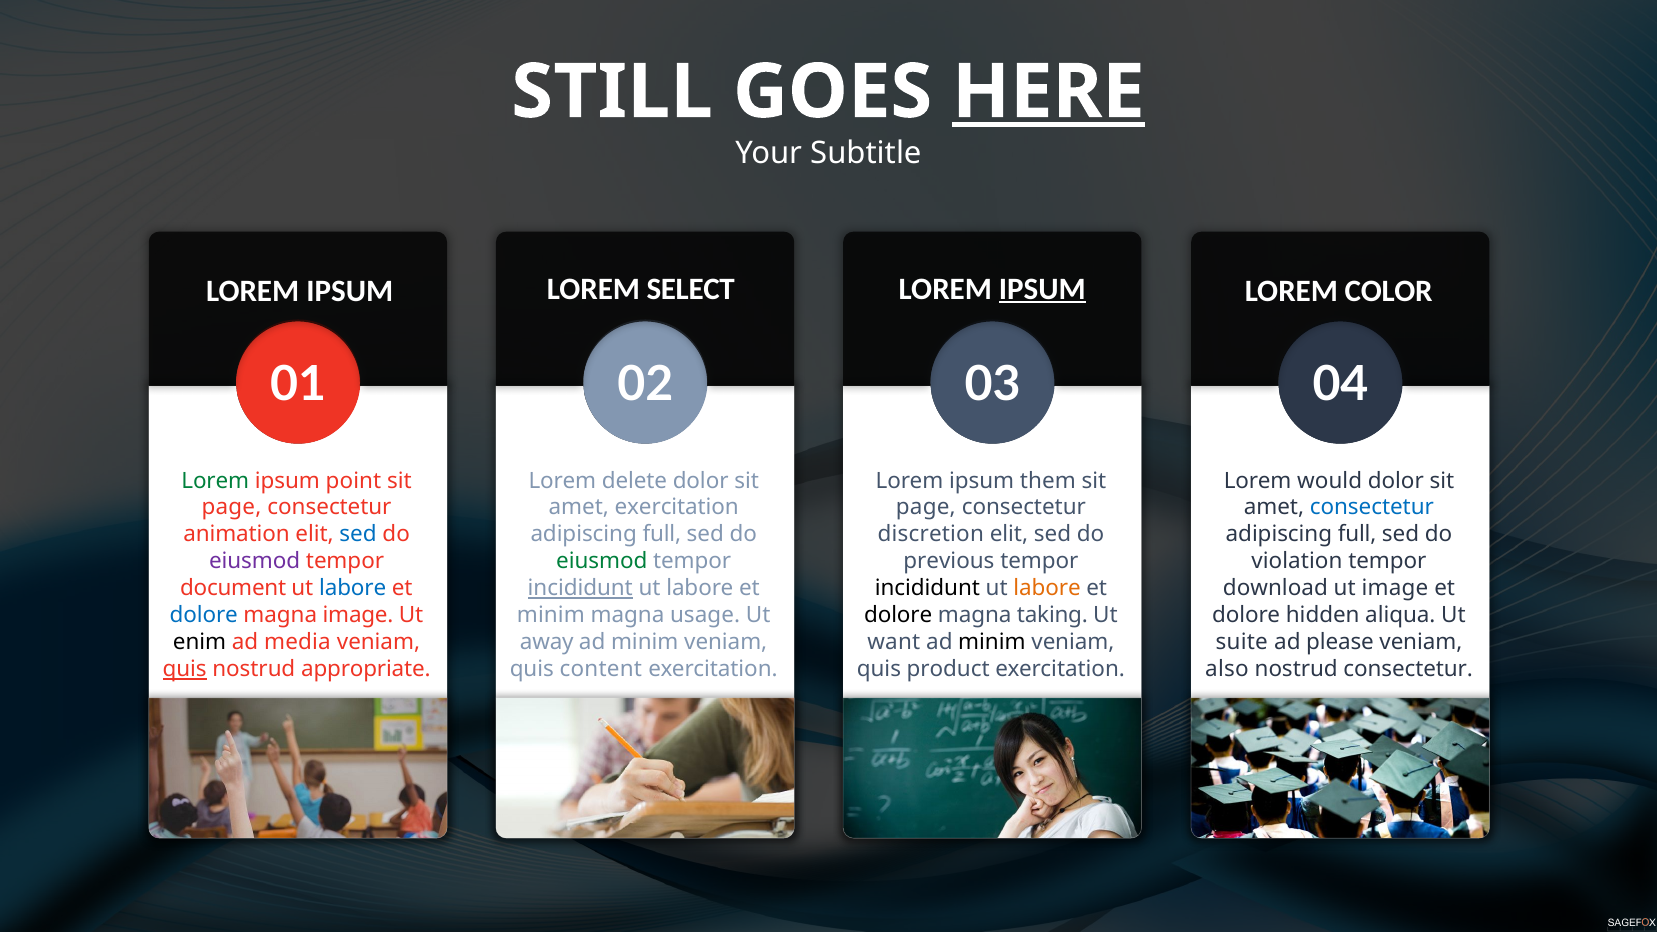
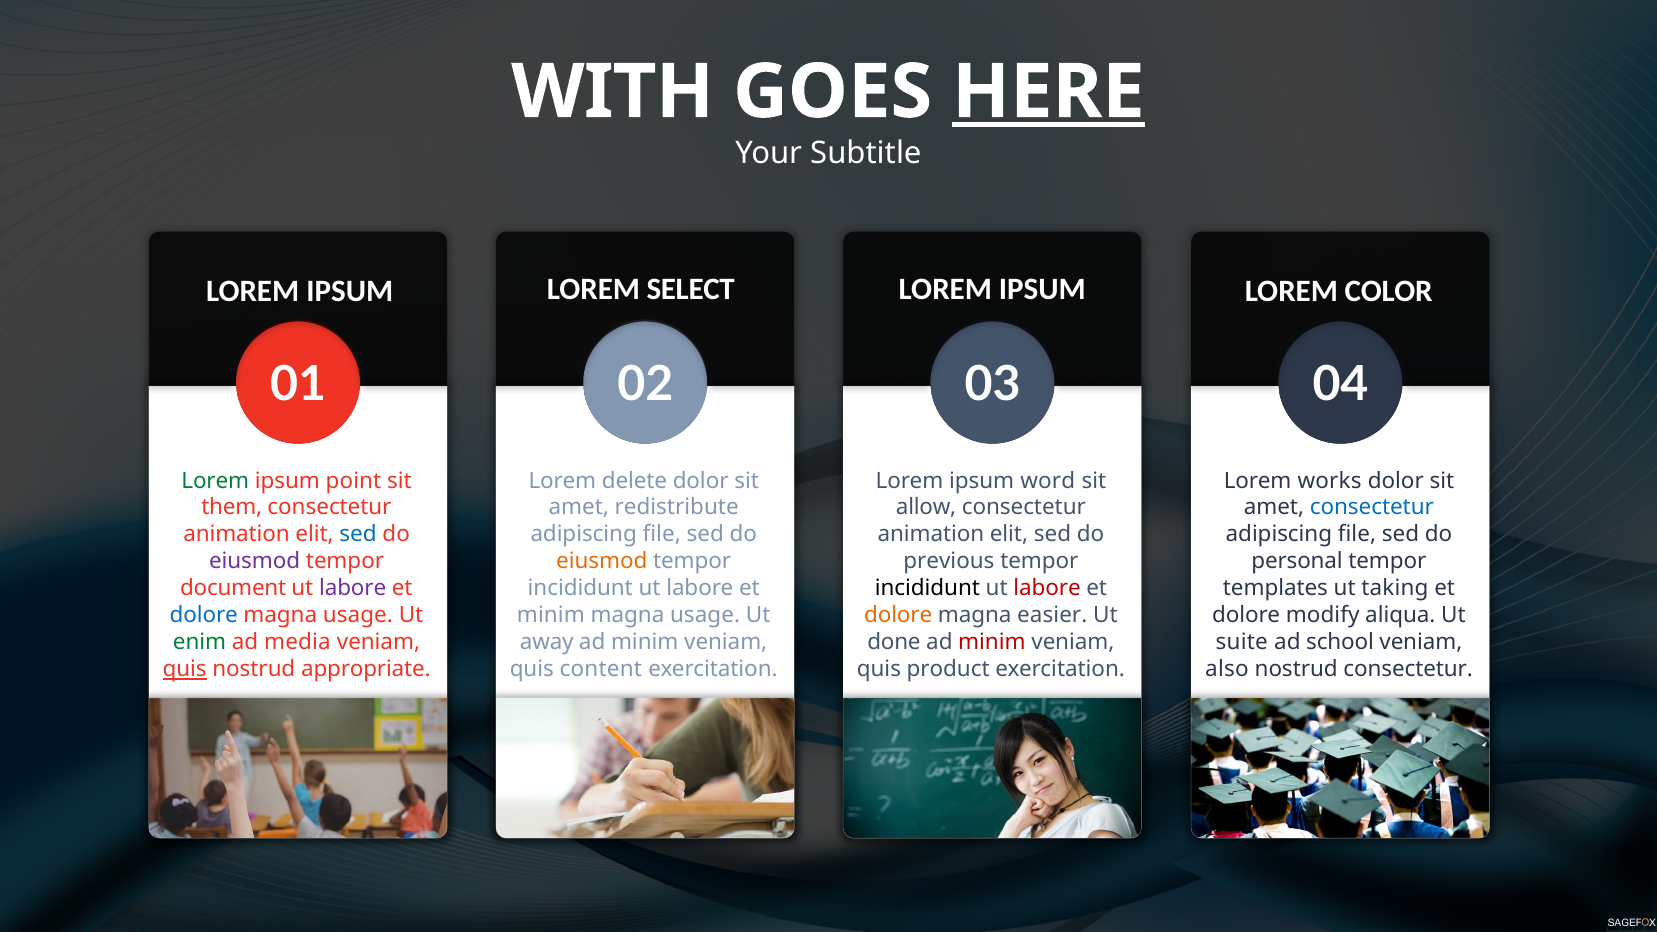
STILL: STILL -> WITH
IPSUM at (1042, 289) underline: present -> none
them: them -> word
would: would -> works
page at (231, 508): page -> them
amet exercitation: exercitation -> redistribute
page at (926, 508): page -> allow
full at (662, 535): full -> file
discretion at (931, 535): discretion -> animation
full at (1357, 535): full -> file
eiusmod at (602, 562) colour: green -> orange
violation: violation -> personal
labore at (353, 588) colour: blue -> purple
incididunt at (580, 588) underline: present -> none
labore at (1047, 588) colour: orange -> red
download: download -> templates
ut image: image -> taking
image at (358, 615): image -> usage
dolore at (898, 615) colour: black -> orange
taking: taking -> easier
hidden: hidden -> modify
enim colour: black -> green
want: want -> done
minim at (992, 642) colour: black -> red
please: please -> school
